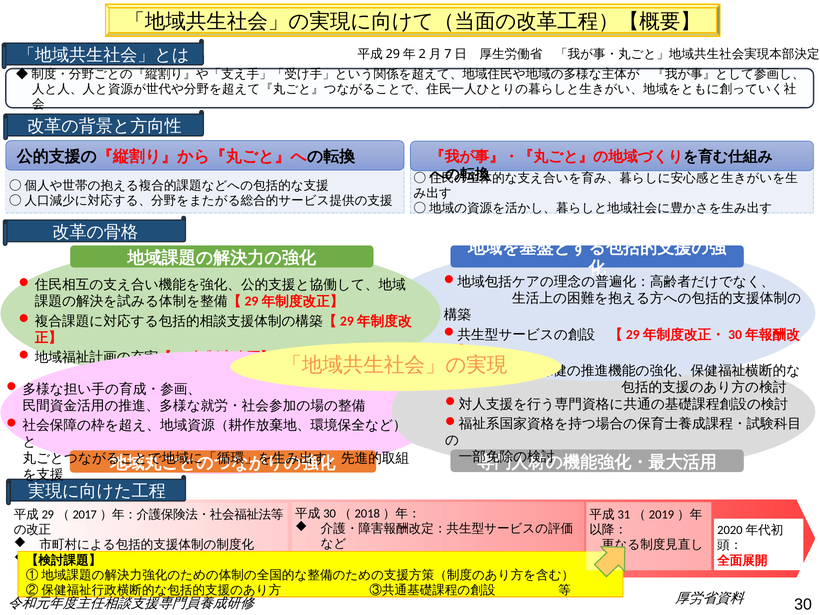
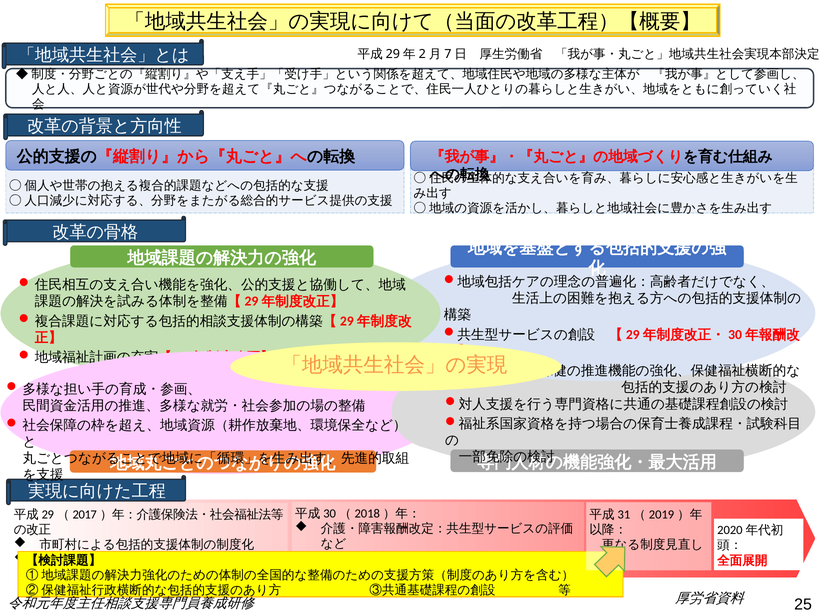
30: 30 -> 25
